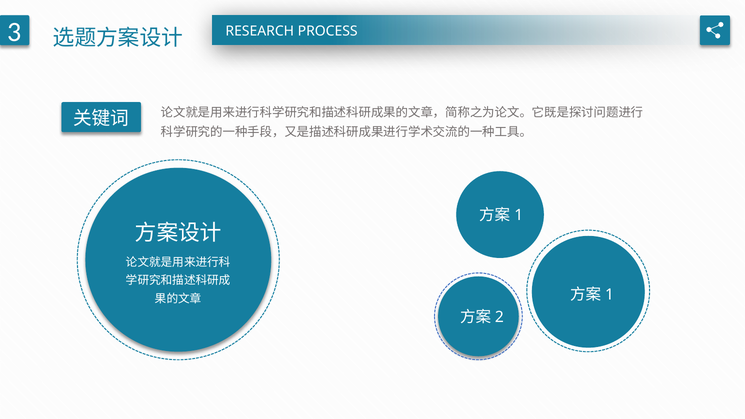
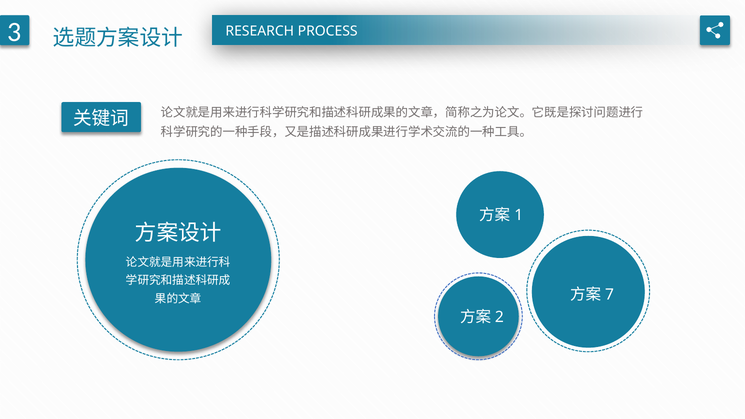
1 at (610, 294): 1 -> 7
